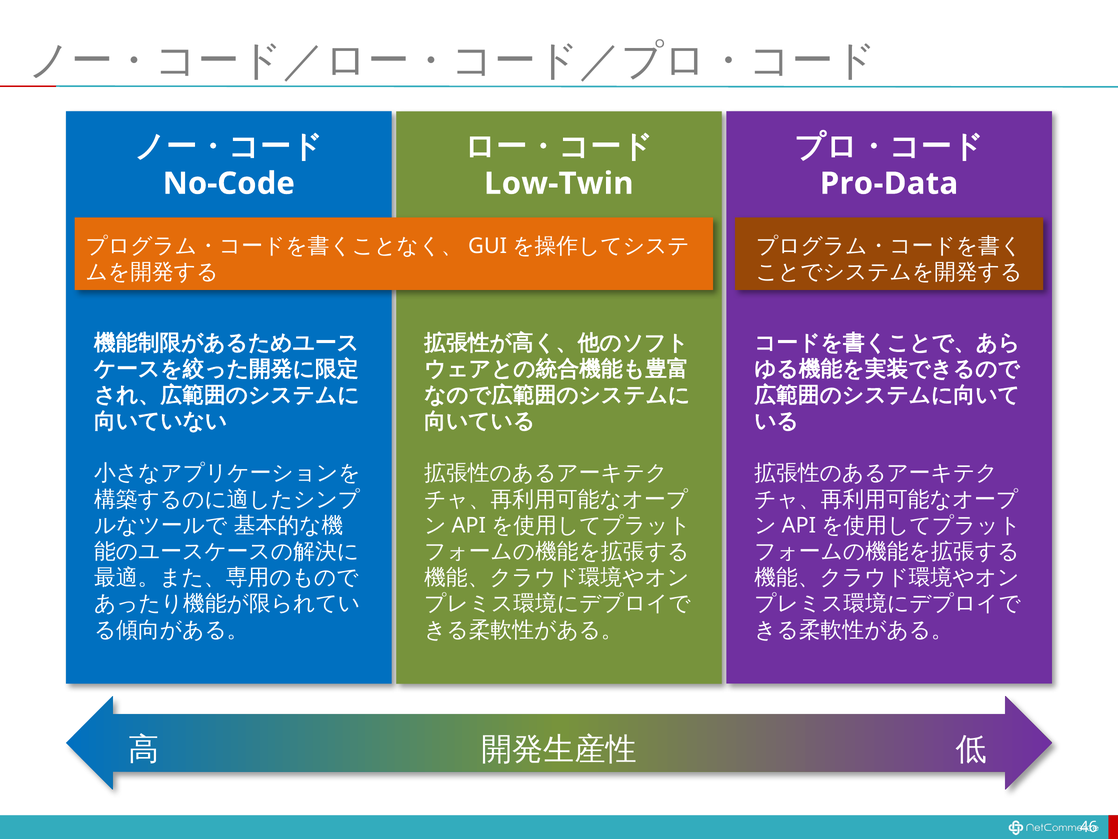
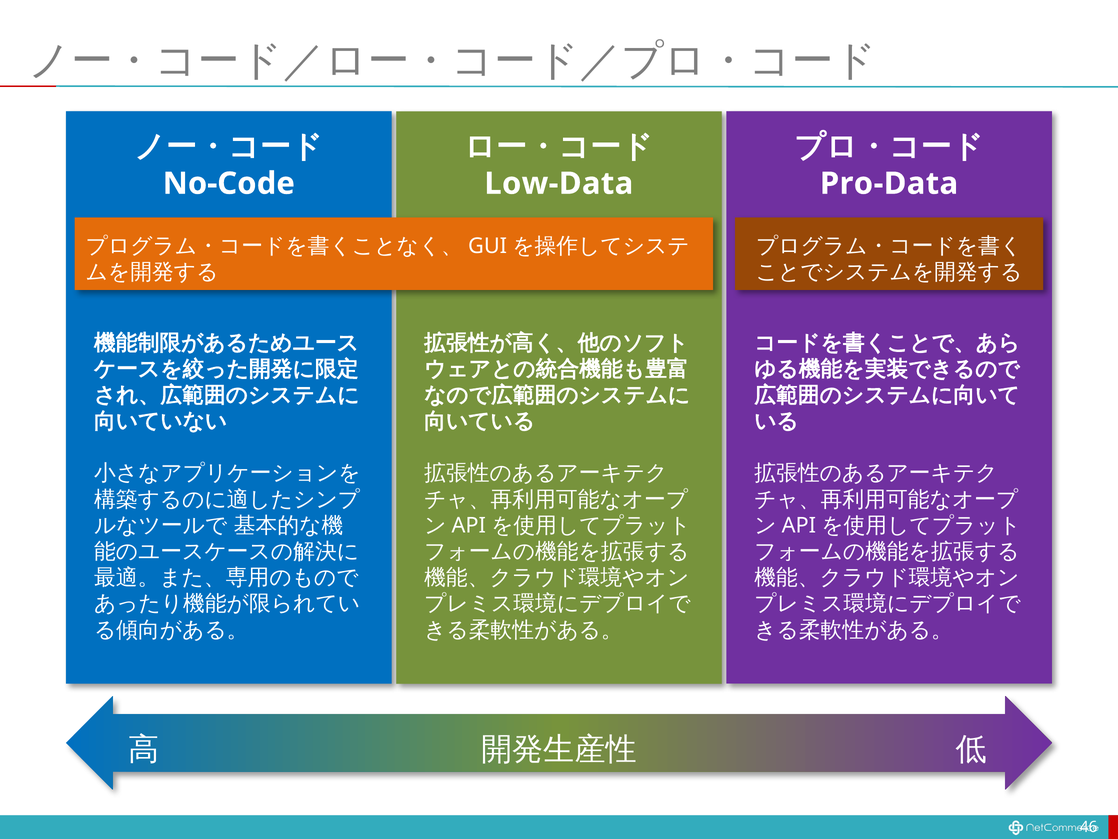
Low-Twin: Low-Twin -> Low-Data
